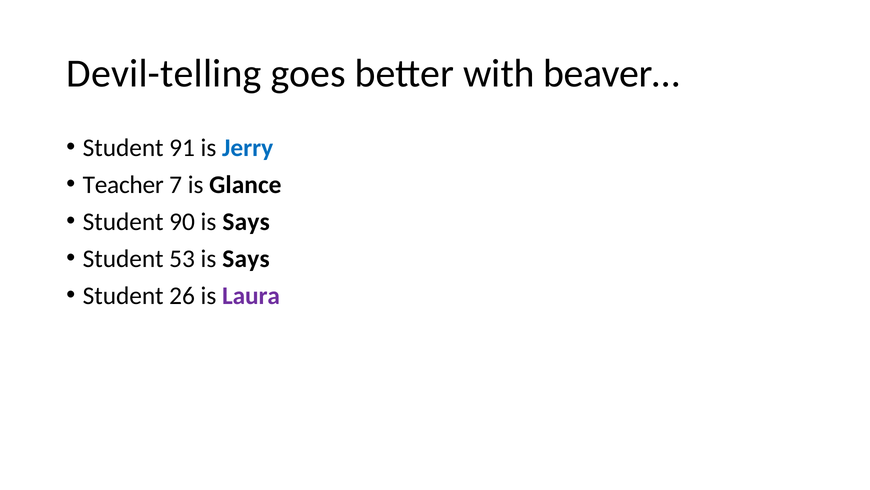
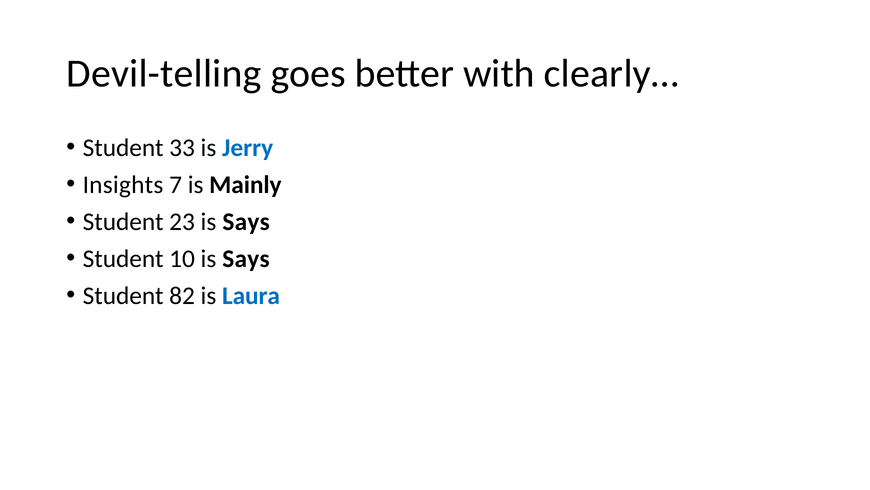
beaver…: beaver… -> clearly…
91: 91 -> 33
Teacher: Teacher -> Insights
Glance: Glance -> Mainly
90: 90 -> 23
53: 53 -> 10
26: 26 -> 82
Laura colour: purple -> blue
